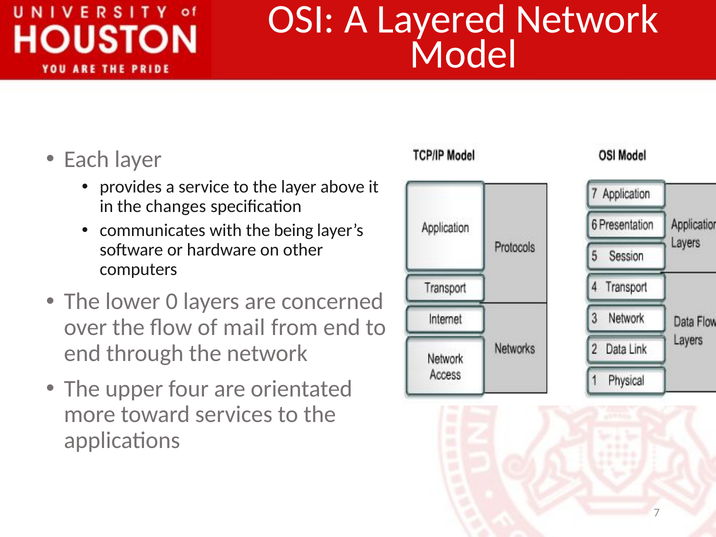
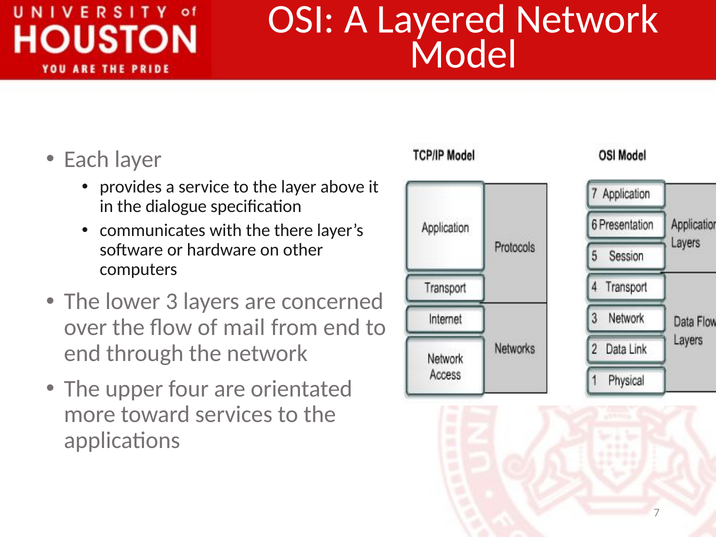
changes: changes -> dialogue
being: being -> there
0: 0 -> 3
